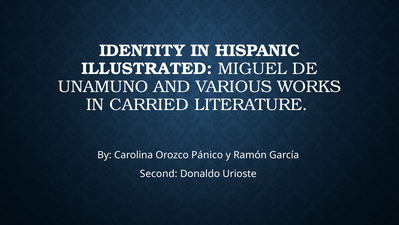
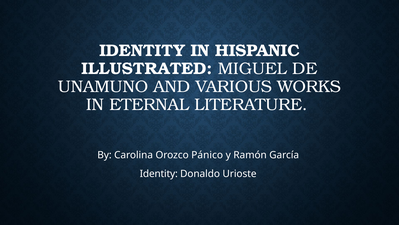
CARRIED: CARRIED -> ETERNAL
Second at (159, 173): Second -> Identity
